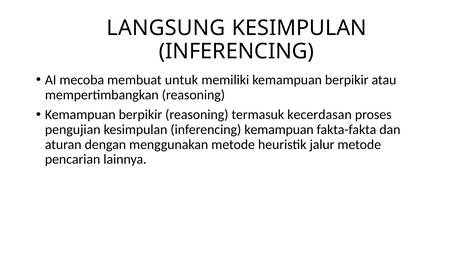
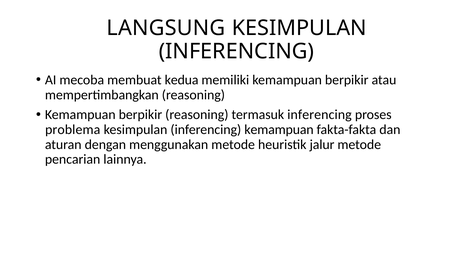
untuk: untuk -> kedua
termasuk kecerdasan: kecerdasan -> inferencing
pengujian: pengujian -> problema
